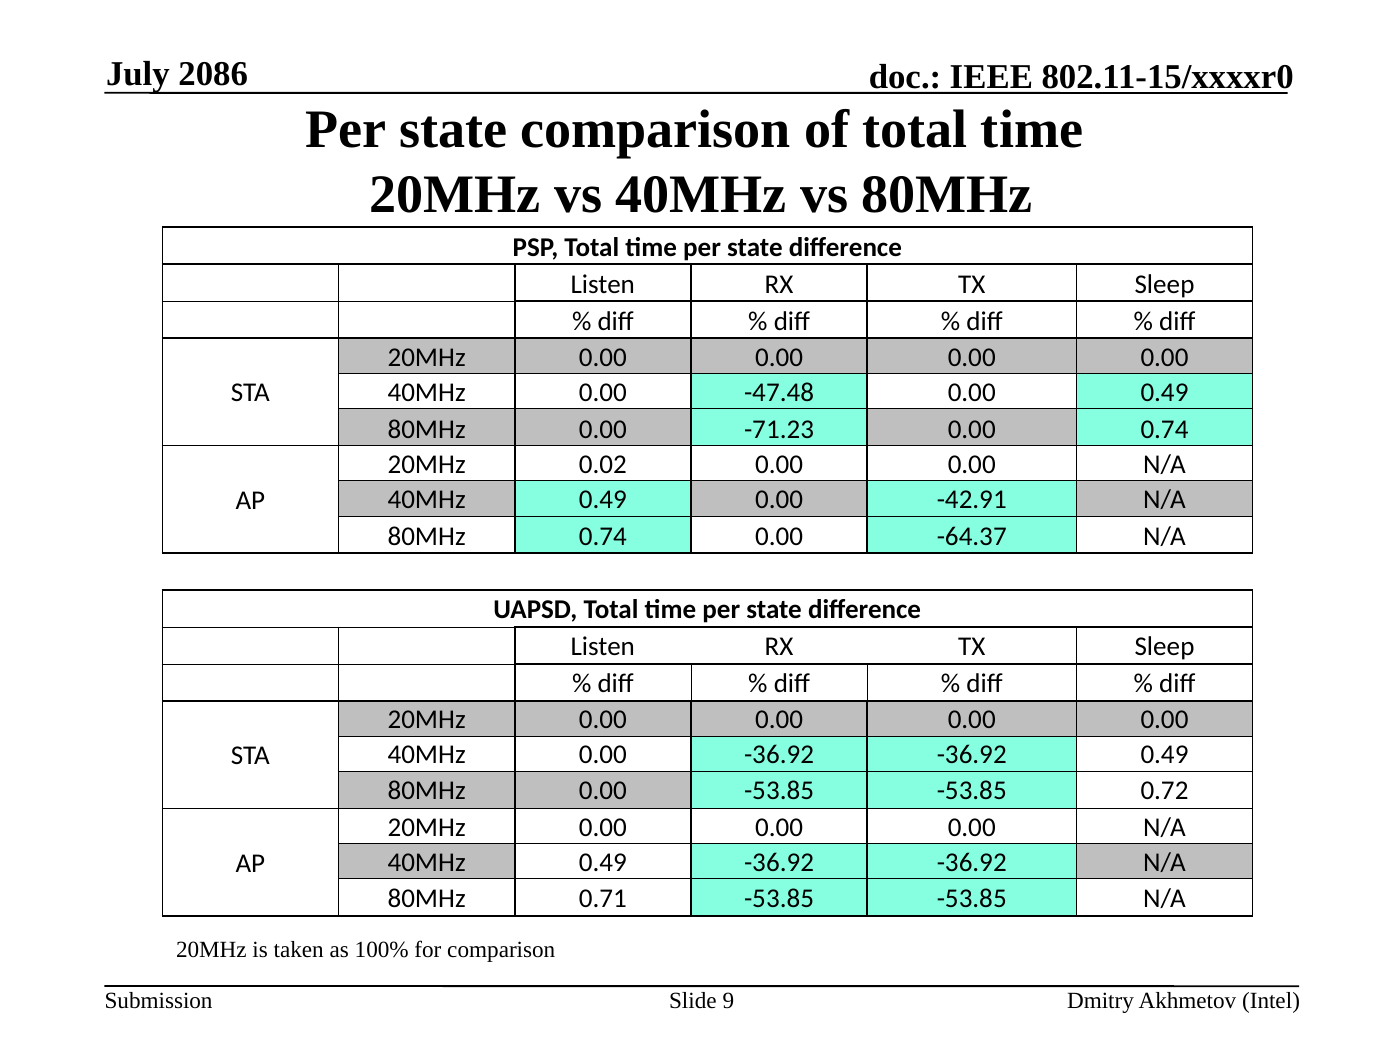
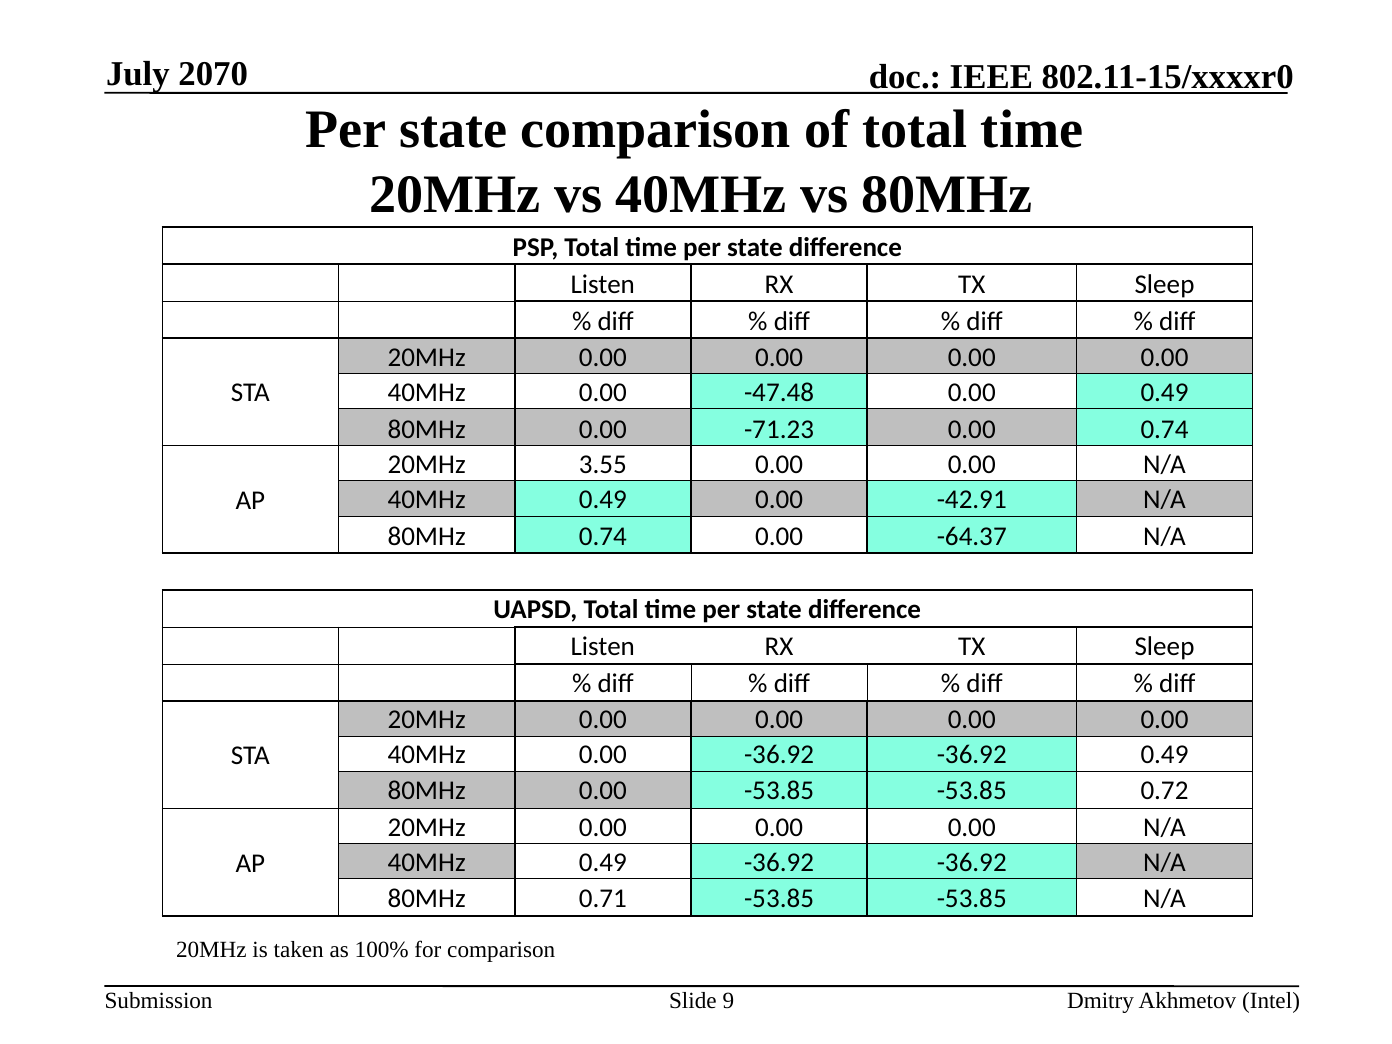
2086: 2086 -> 2070
0.02: 0.02 -> 3.55
